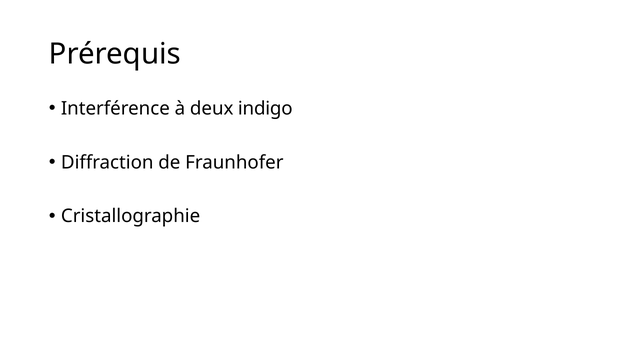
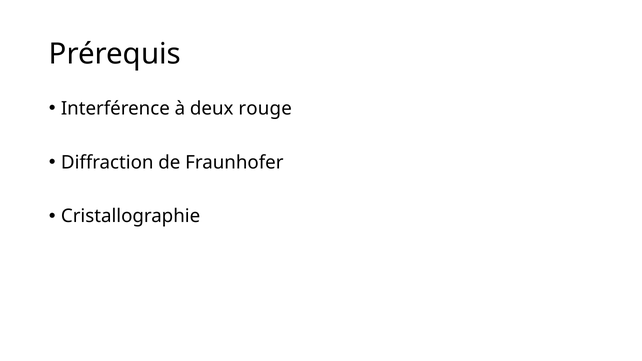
indigo: indigo -> rouge
